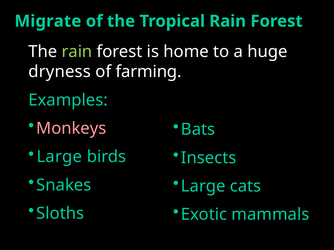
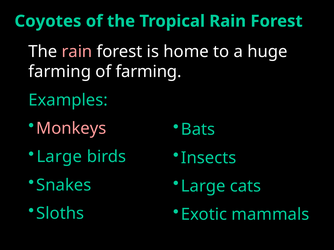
Migrate: Migrate -> Coyotes
rain at (77, 52) colour: light green -> pink
dryness at (60, 72): dryness -> farming
